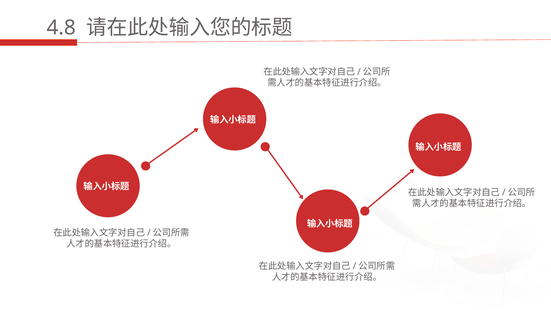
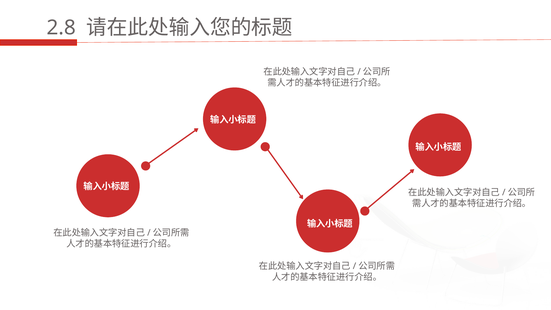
4.8: 4.8 -> 2.8
